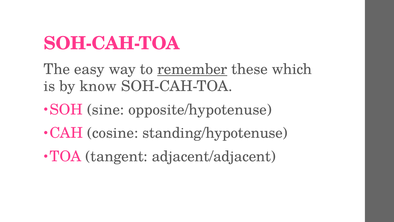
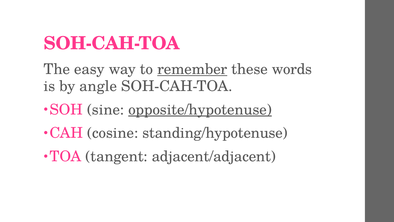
which: which -> words
know: know -> angle
opposite/hypotenuse underline: none -> present
